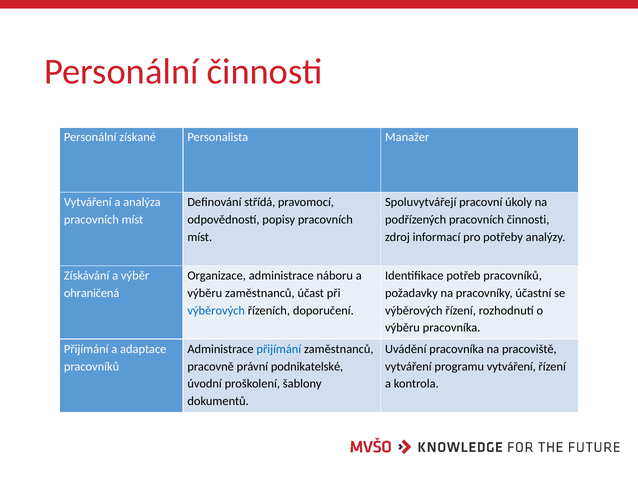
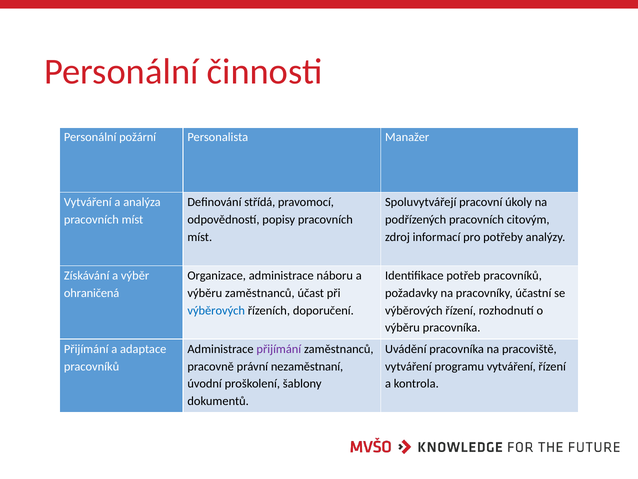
získané: získané -> požární
pracovních činnosti: činnosti -> citovým
přijímání at (279, 349) colour: blue -> purple
podnikatelské: podnikatelské -> nezaměstnaní
